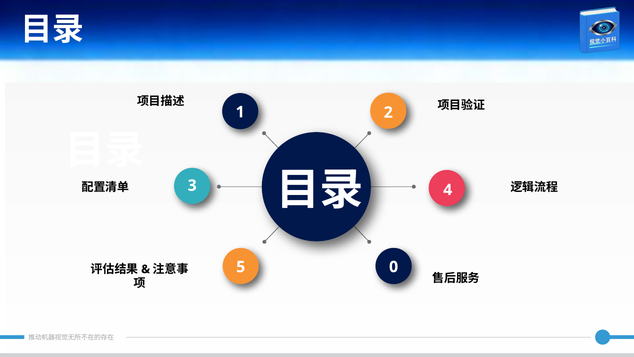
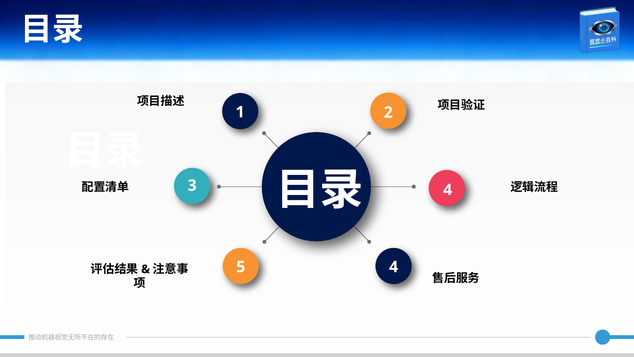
5 0: 0 -> 4
